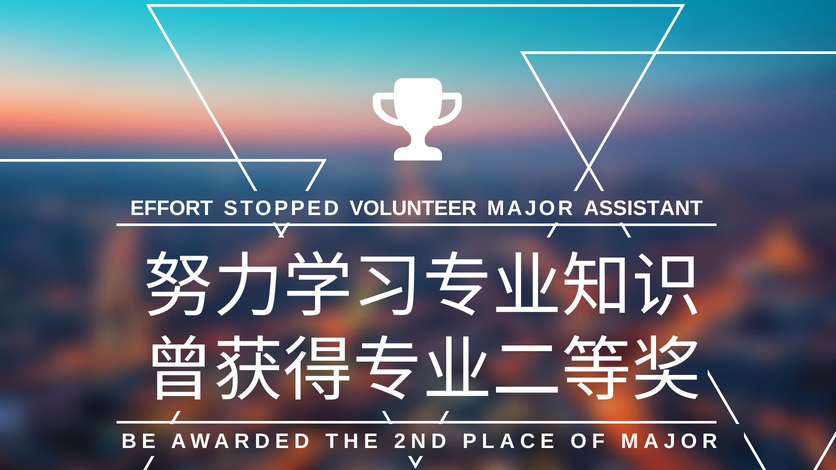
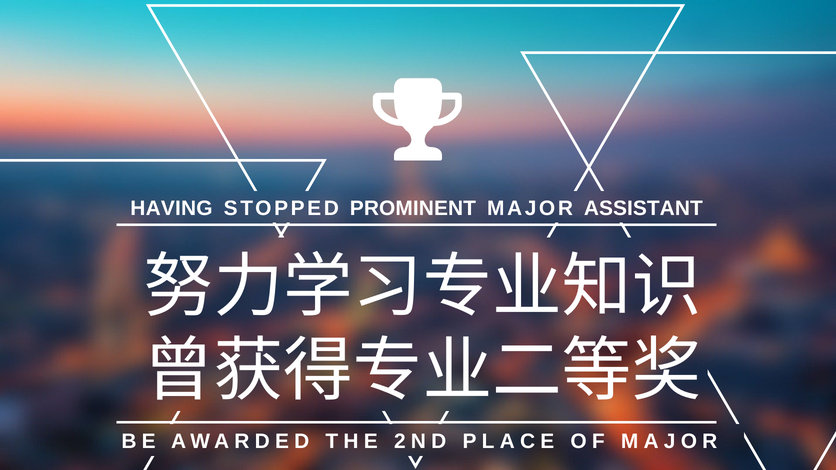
EFFORT: EFFORT -> HAVING
VOLUNTEER: VOLUNTEER -> PROMINENT
